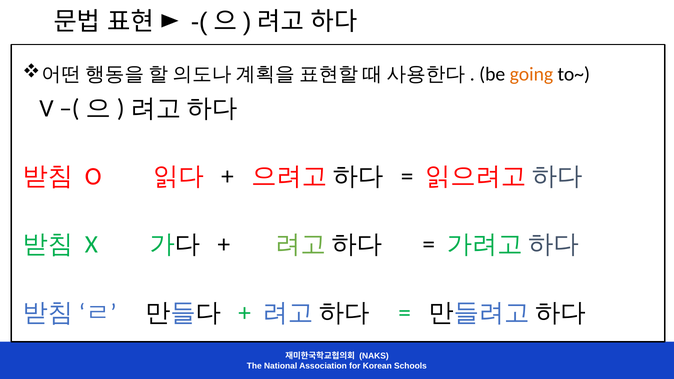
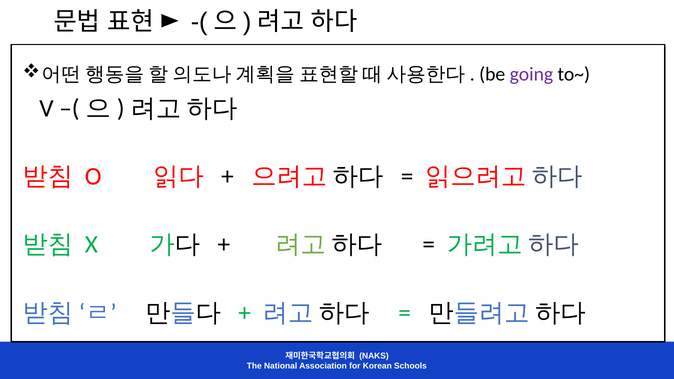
going colour: orange -> purple
